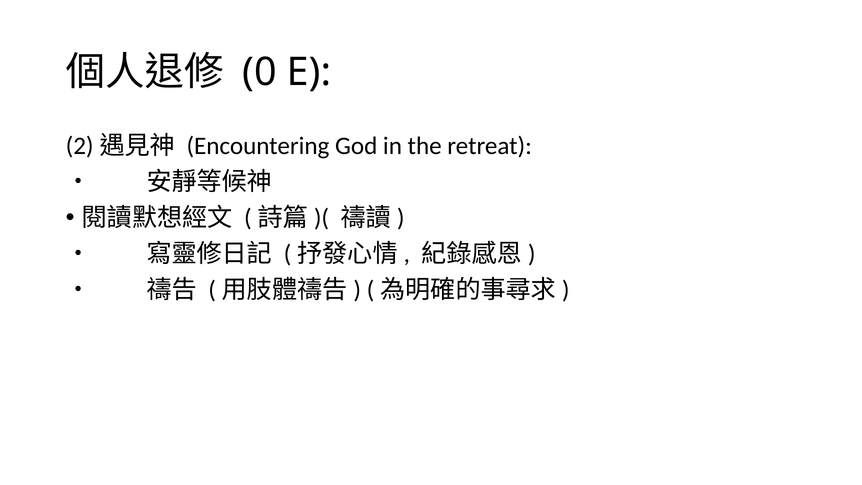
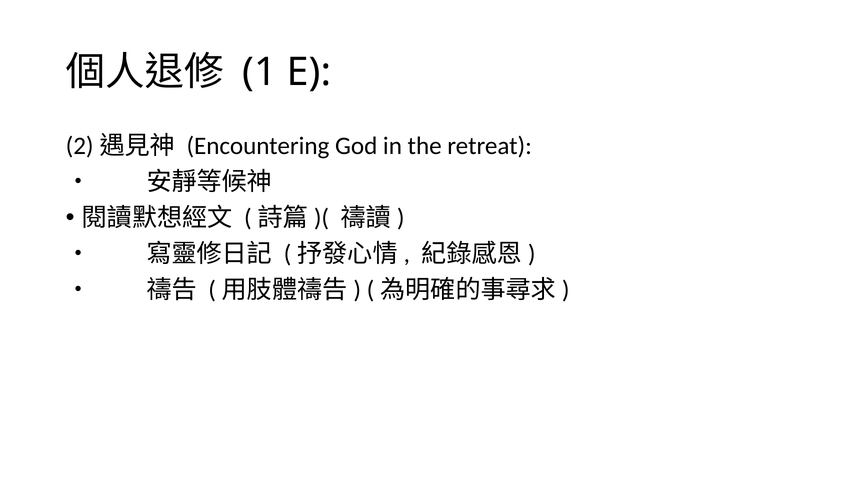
0: 0 -> 1
